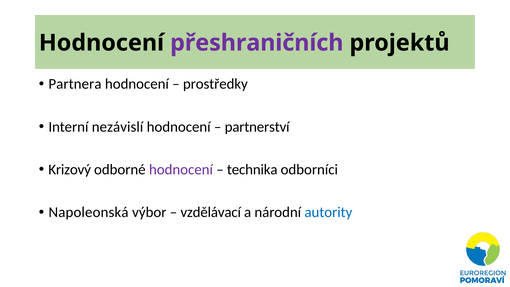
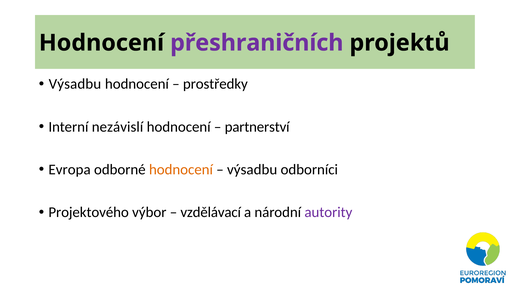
Partnera at (75, 84): Partnera -> Výsadbu
Krizový: Krizový -> Evropa
hodnocení at (181, 170) colour: purple -> orange
technika at (252, 170): technika -> výsadbu
Napoleonská: Napoleonská -> Projektového
autority colour: blue -> purple
